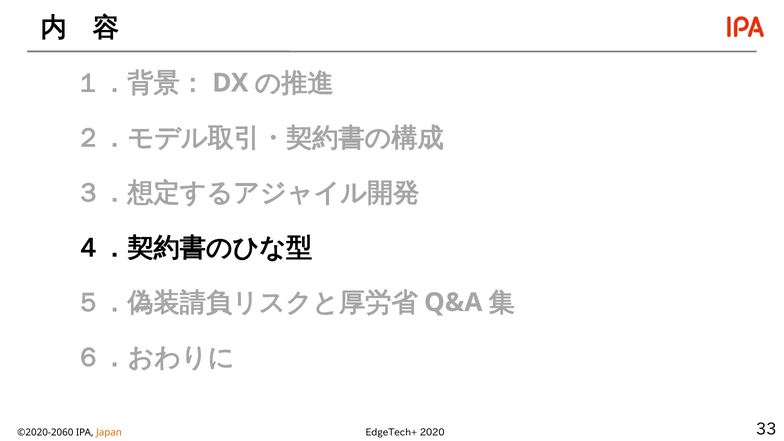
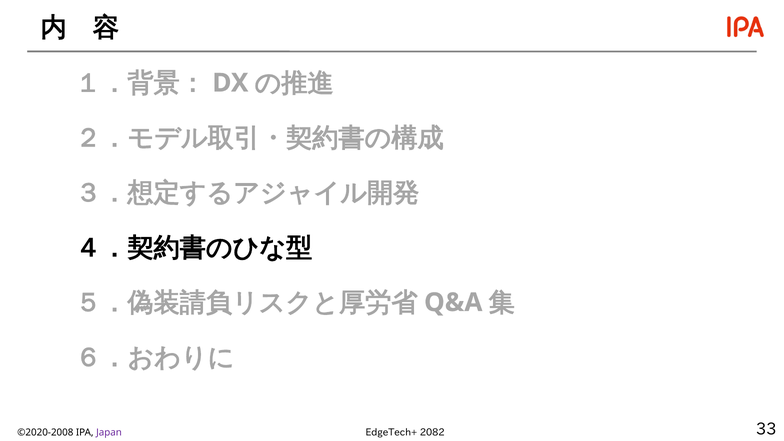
2020: 2020 -> 2082
©2020-2060: ©2020-2060 -> ©2020-2008
Japan colour: orange -> purple
